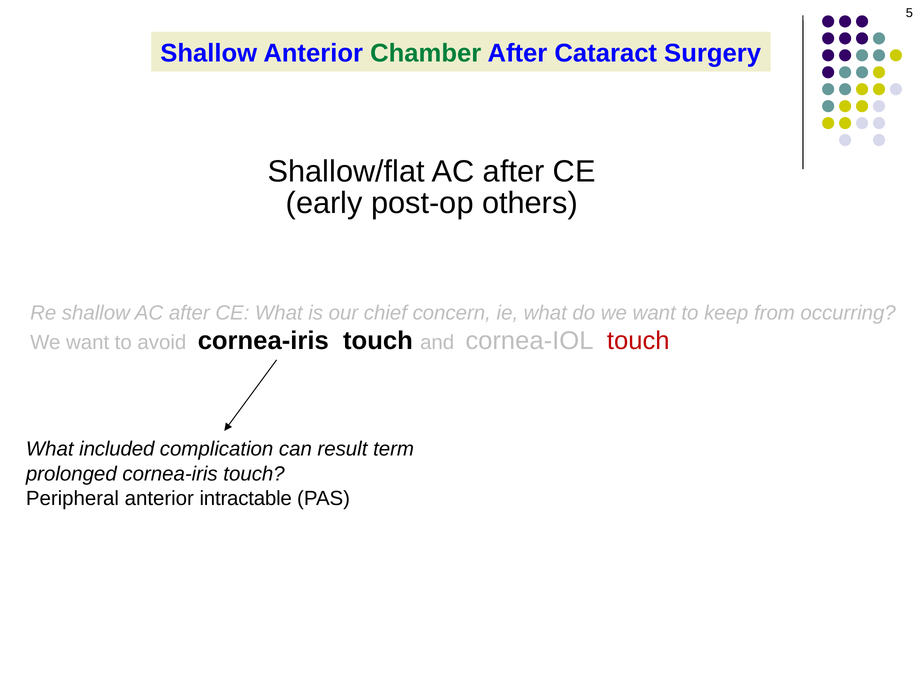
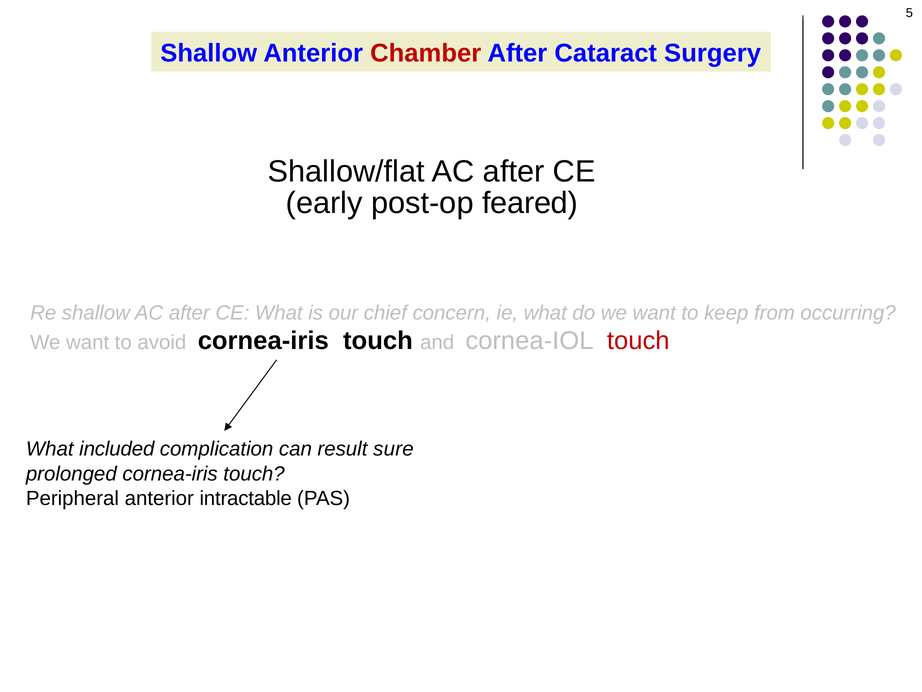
Chamber colour: green -> red
others: others -> feared
term: term -> sure
